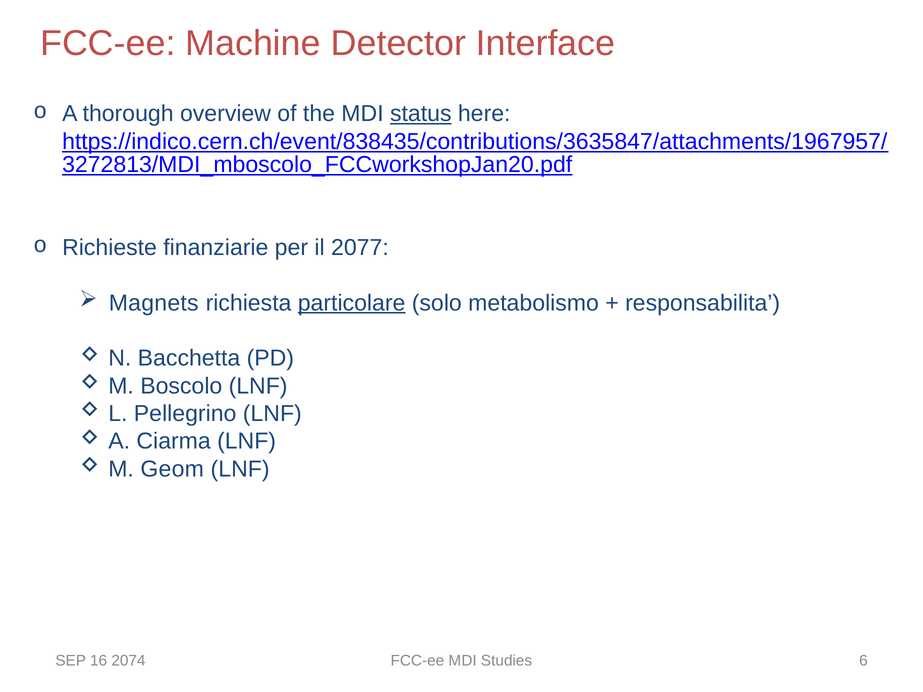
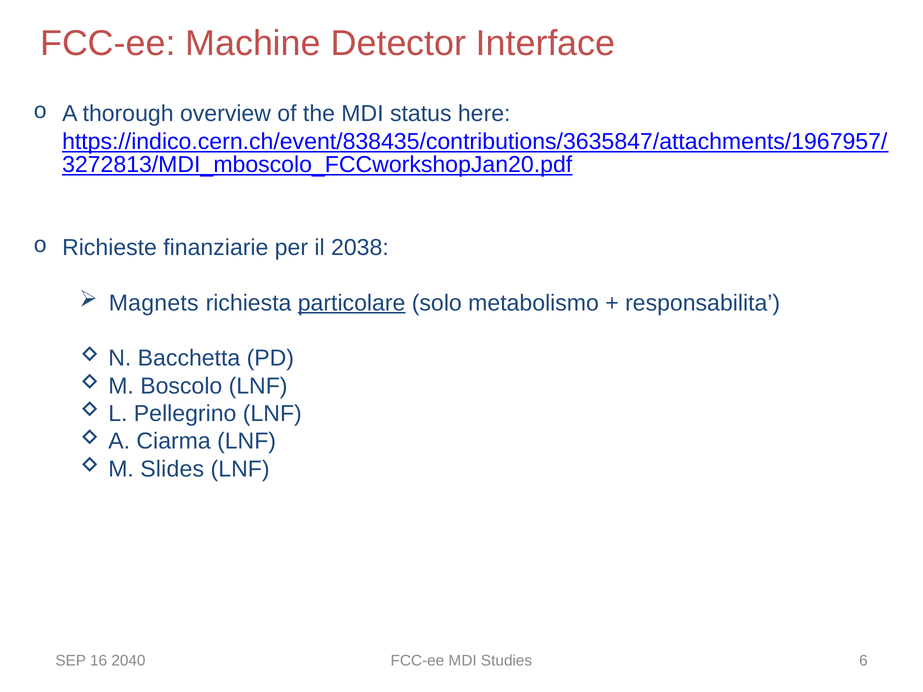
status underline: present -> none
2077: 2077 -> 2038
Geom: Geom -> Slides
2074: 2074 -> 2040
